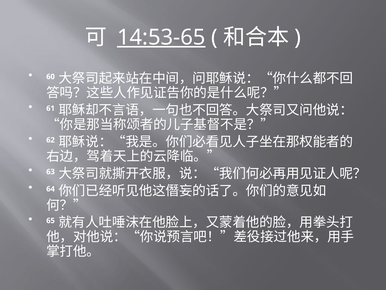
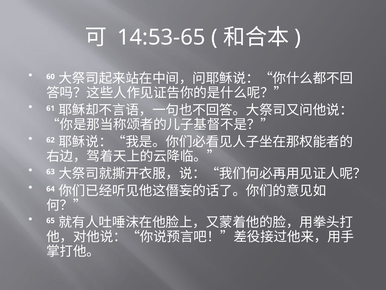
14:53-65 underline: present -> none
